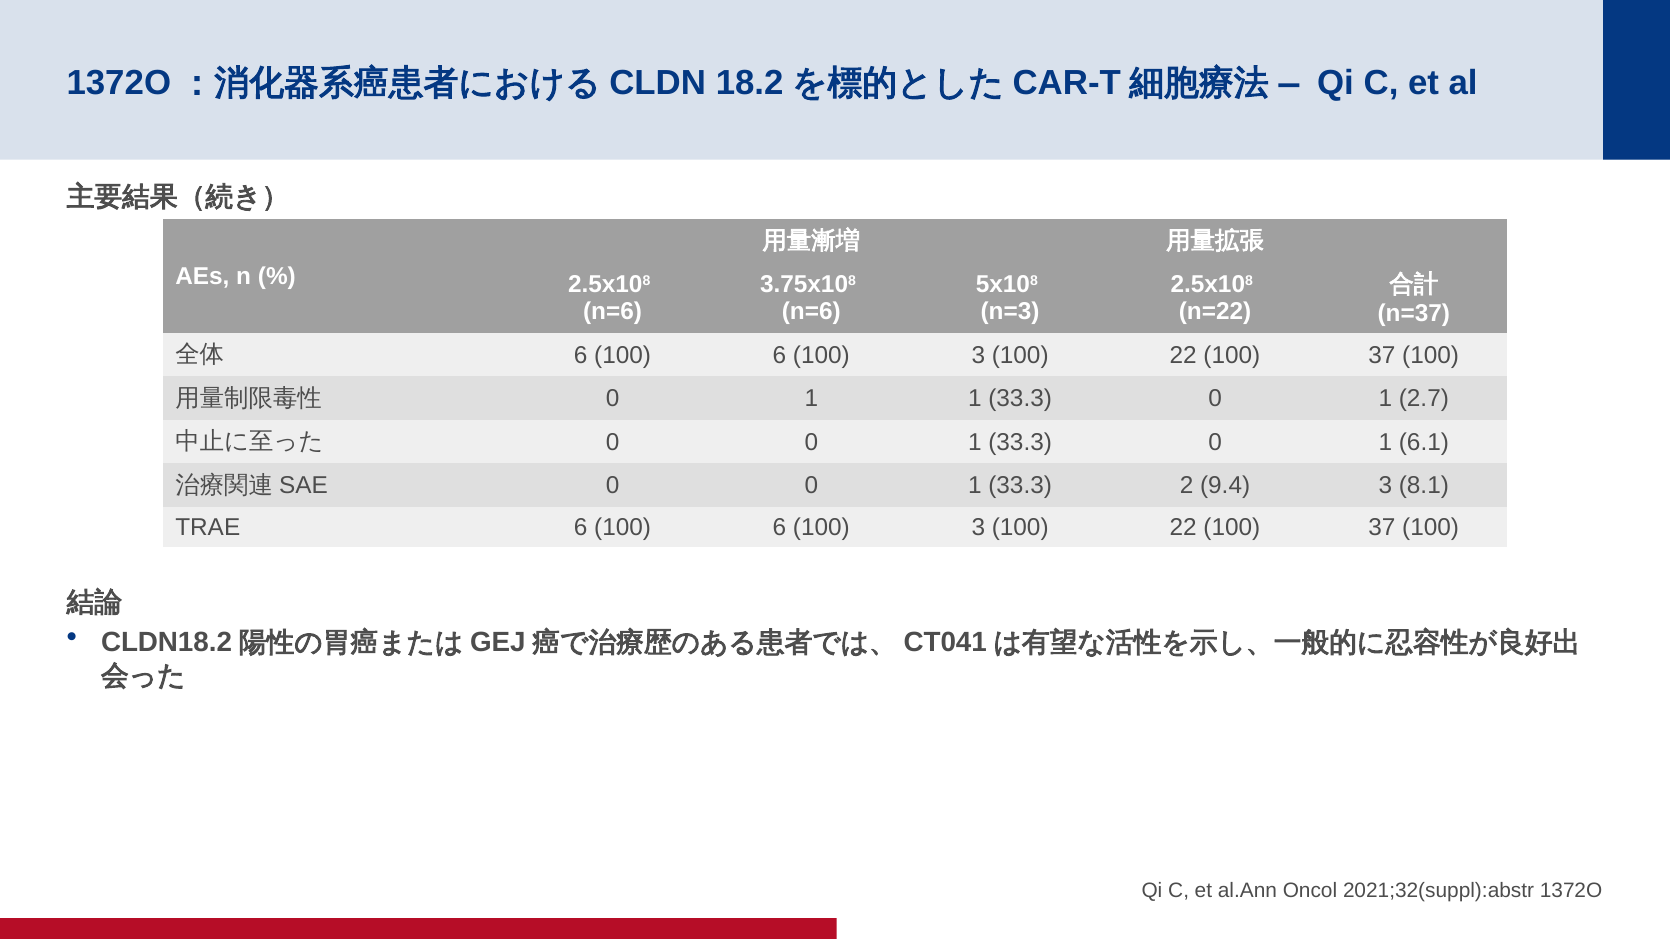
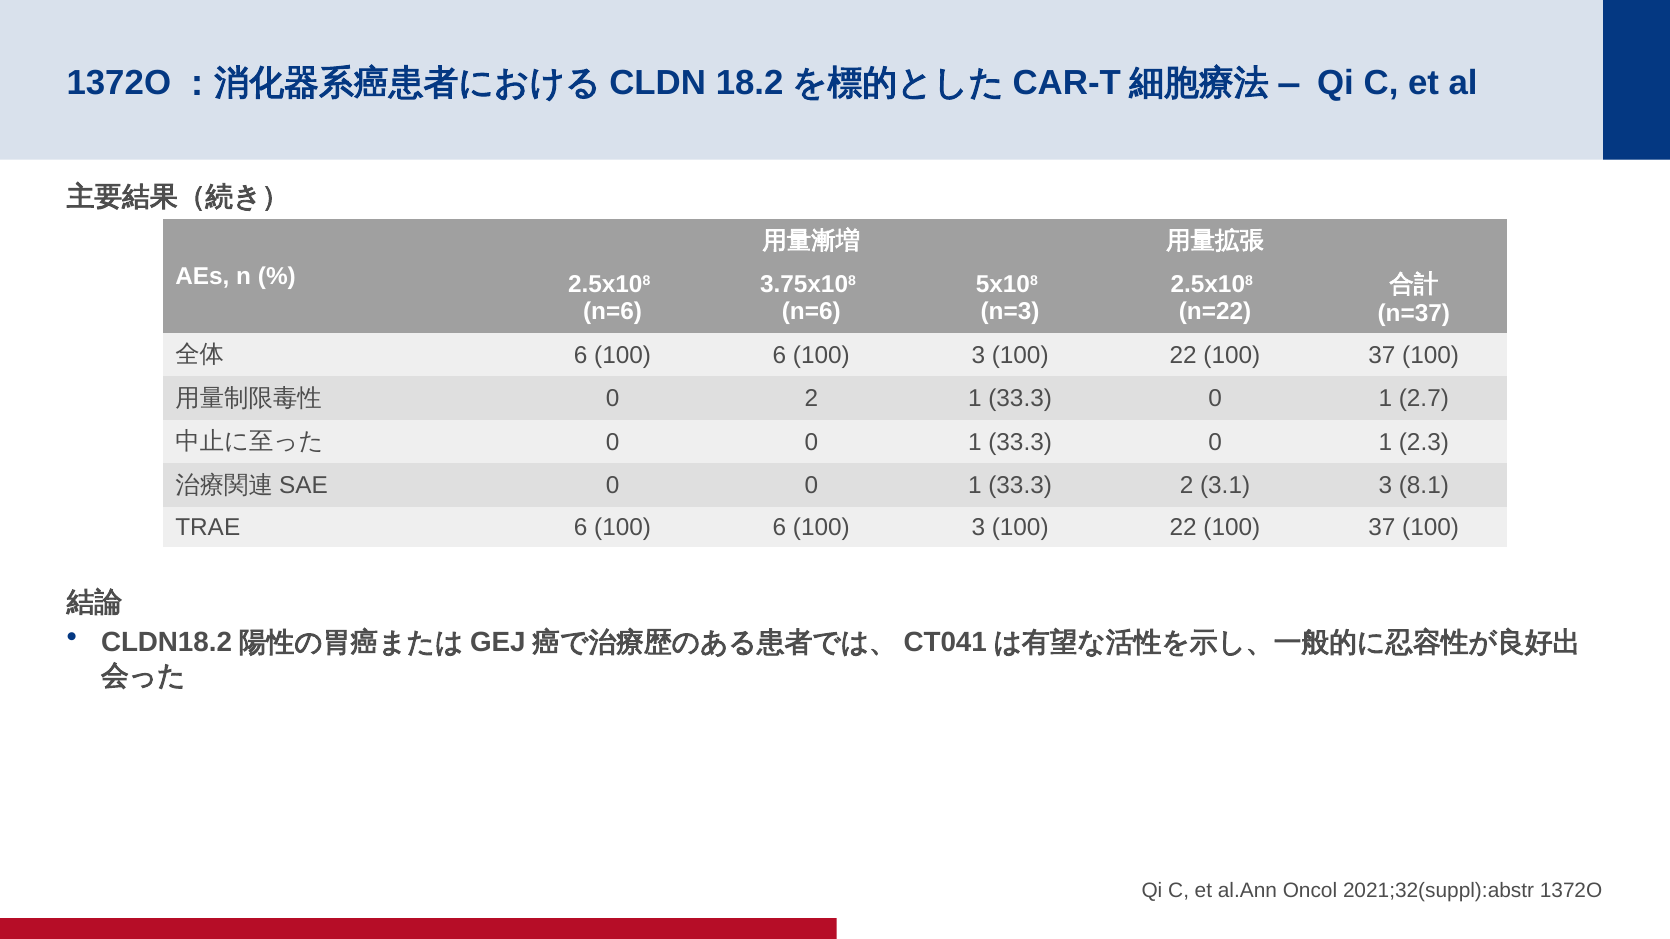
1 at (811, 399): 1 -> 2
6.1: 6.1 -> 2.3
9.4: 9.4 -> 3.1
